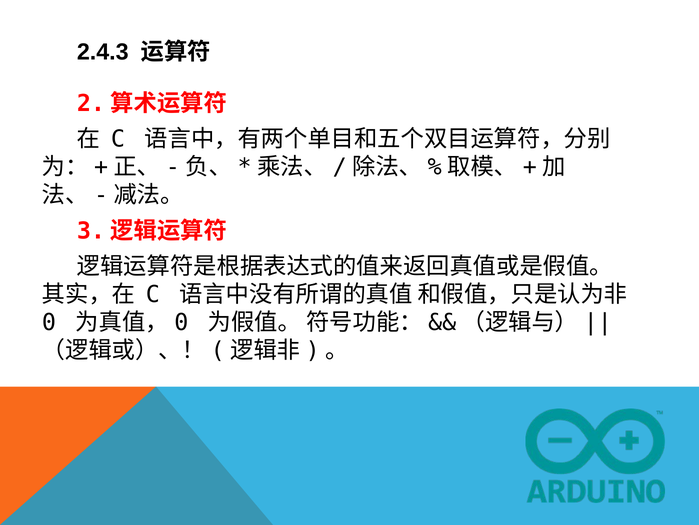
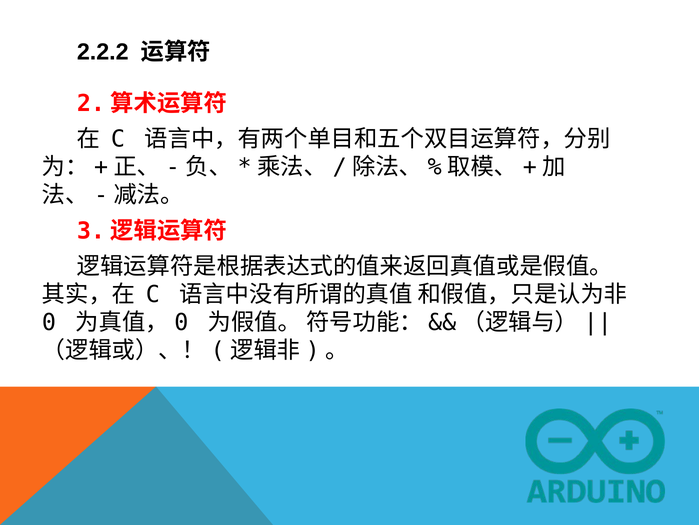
2.4.3: 2.4.3 -> 2.2.2
